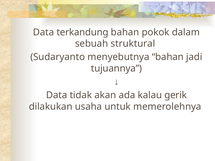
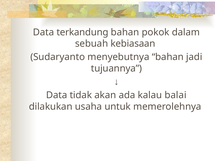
struktural: struktural -> kebiasaan
gerik: gerik -> balai
